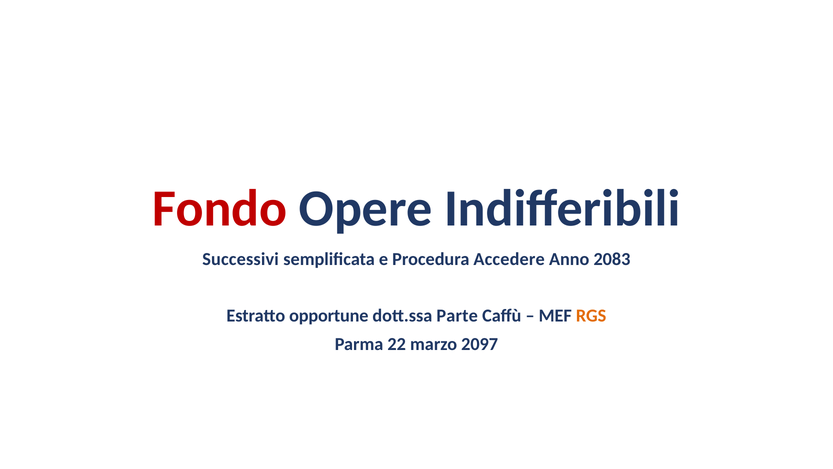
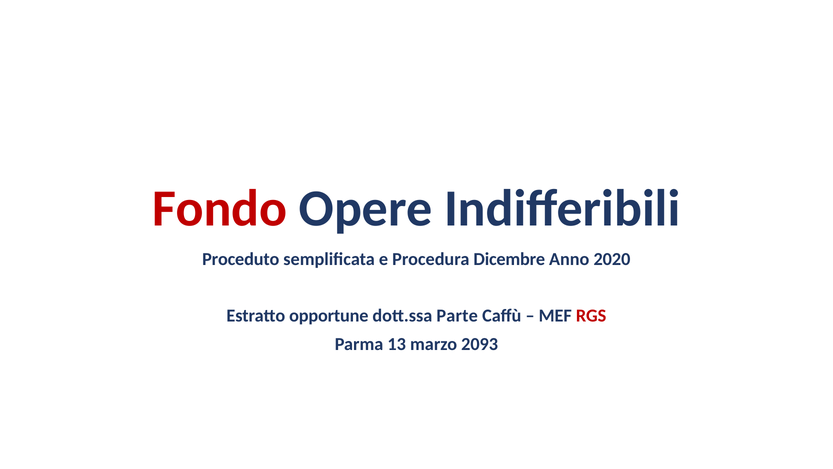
Successivi: Successivi -> Proceduto
Accedere: Accedere -> Dicembre
2083: 2083 -> 2020
RGS colour: orange -> red
22: 22 -> 13
2097: 2097 -> 2093
